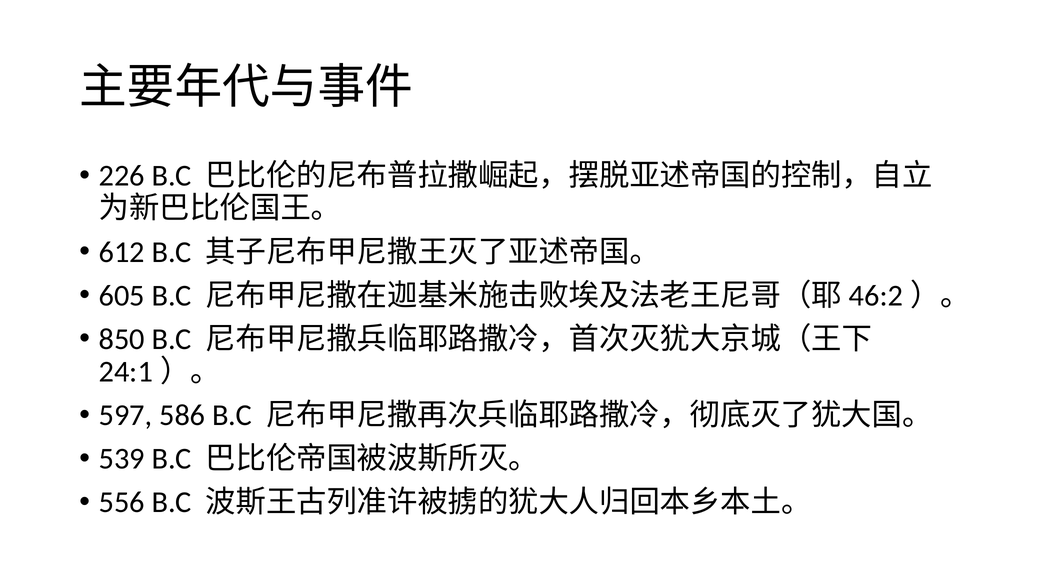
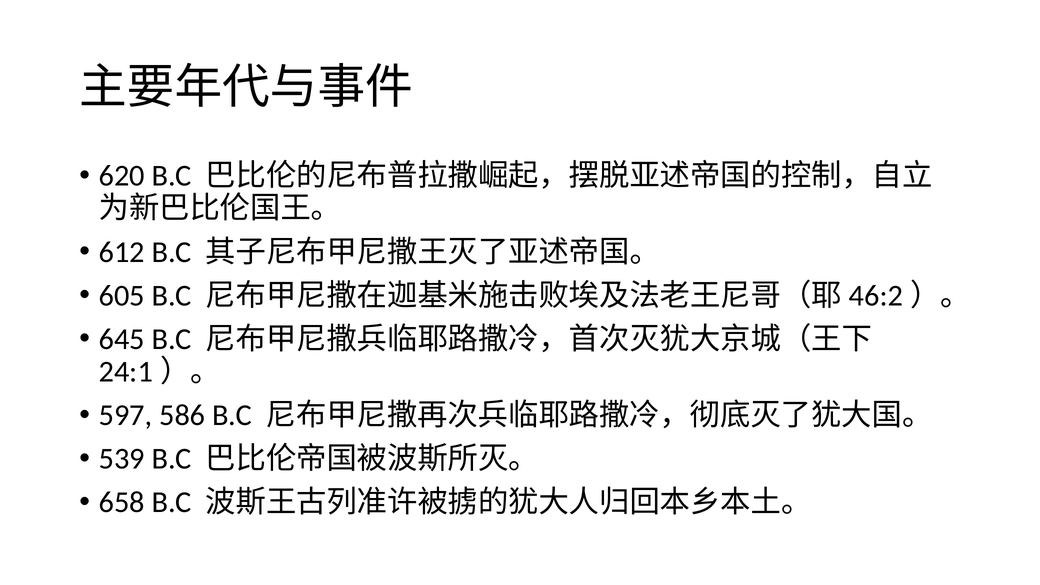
226: 226 -> 620
850: 850 -> 645
556: 556 -> 658
